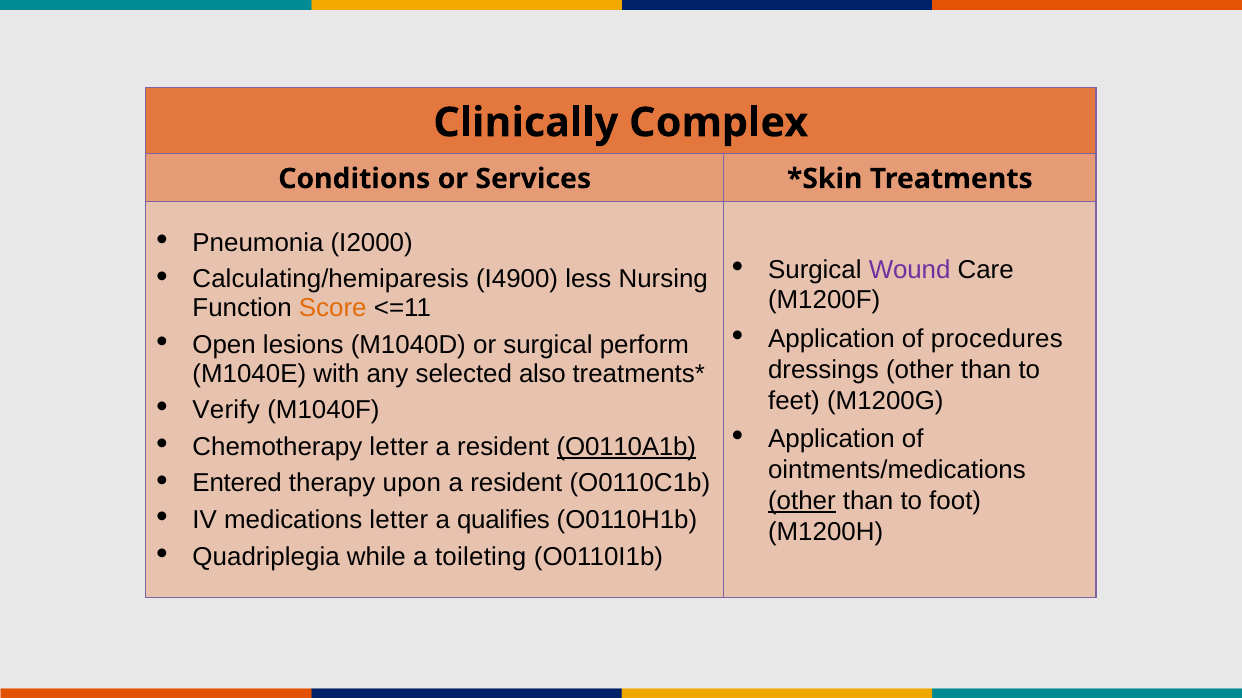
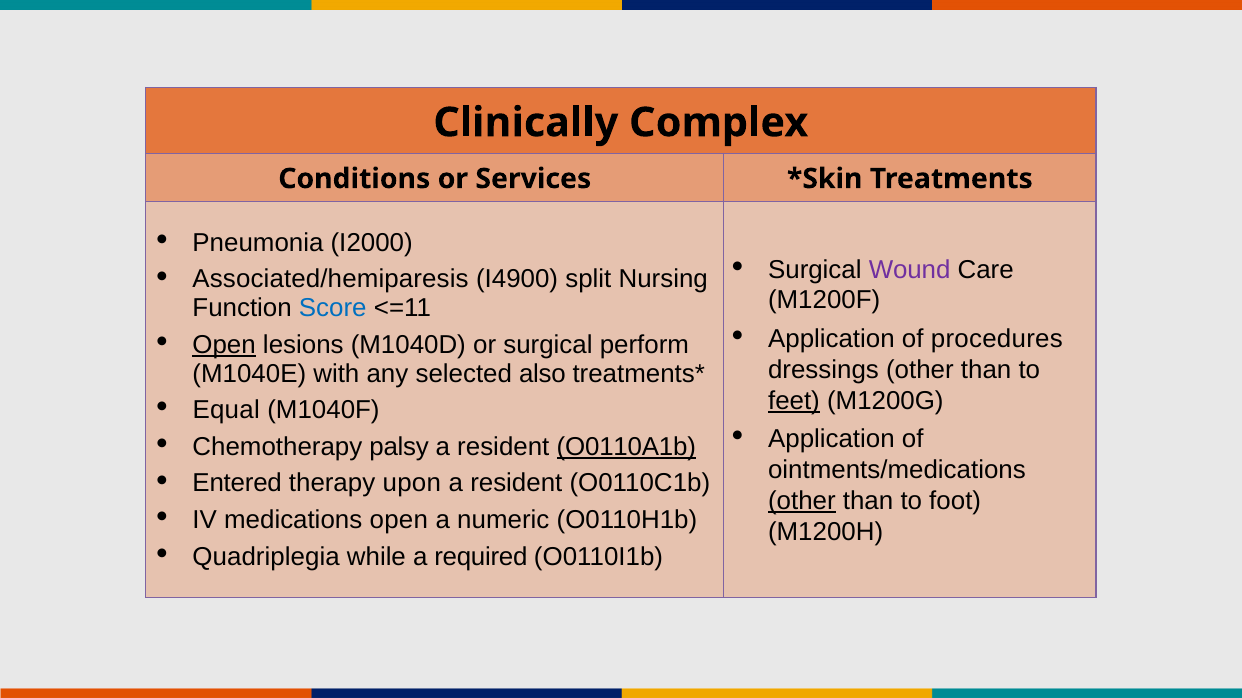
Calculating/hemiparesis: Calculating/hemiparesis -> Associated/hemiparesis
less: less -> split
Score colour: orange -> blue
Open at (224, 345) underline: none -> present
feet underline: none -> present
Verify: Verify -> Equal
Chemotherapy letter: letter -> palsy
medications letter: letter -> open
qualifies: qualifies -> numeric
toileting: toileting -> required
